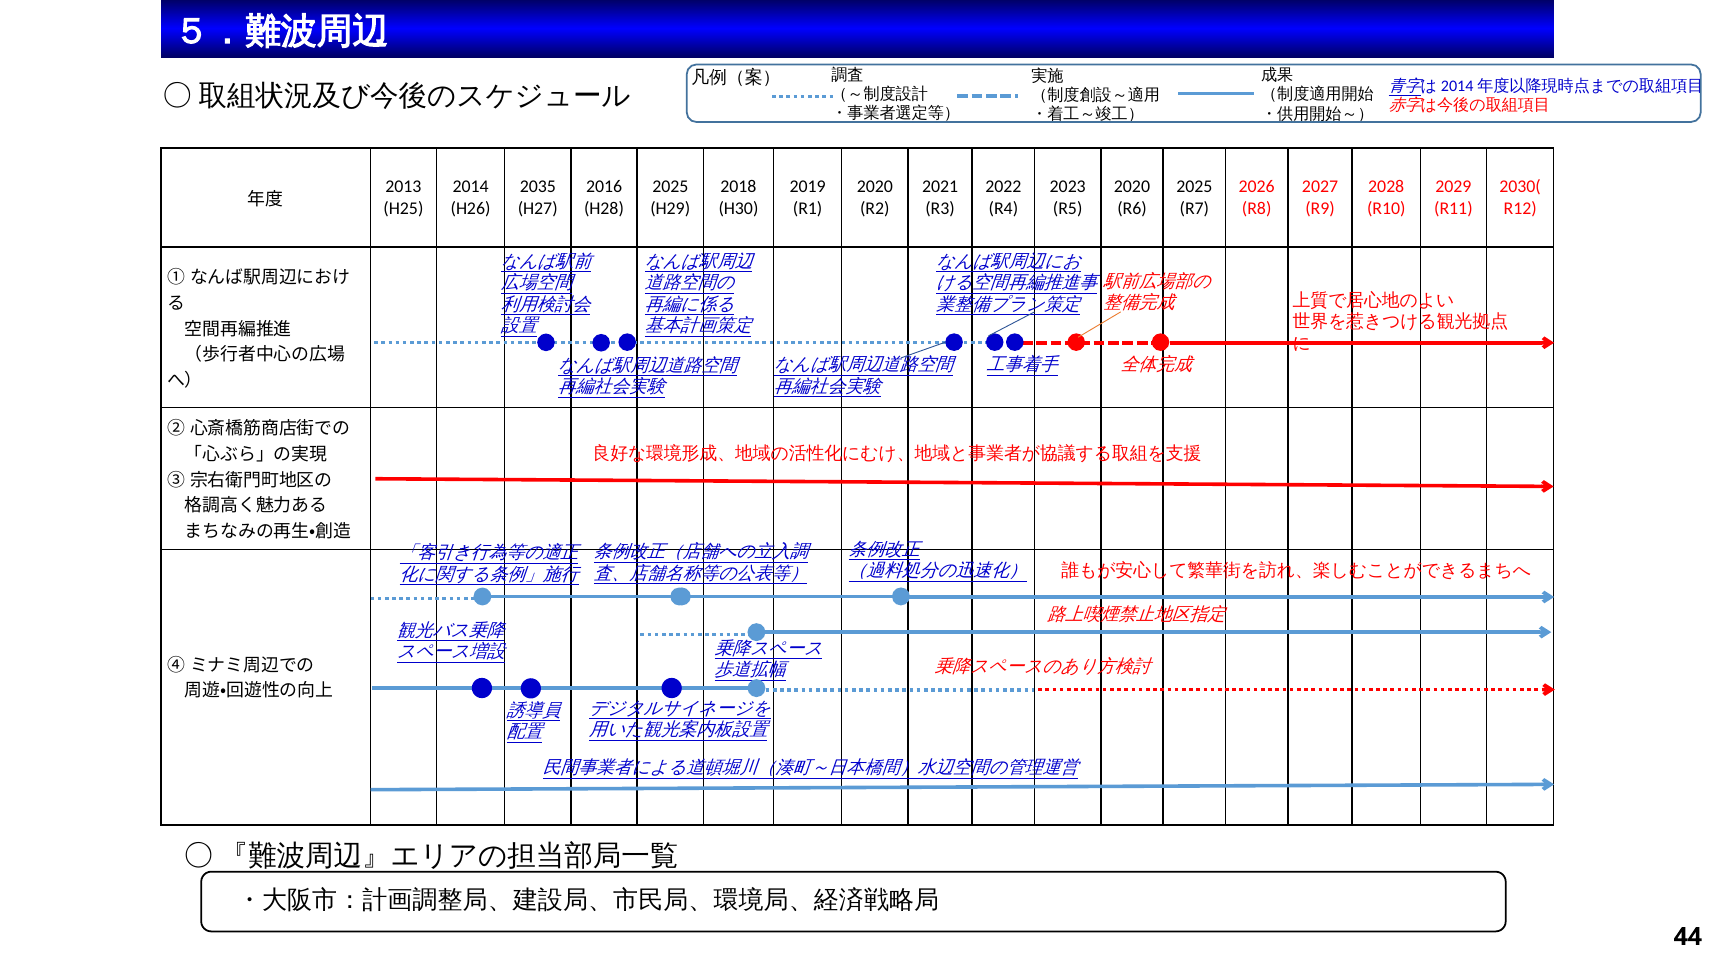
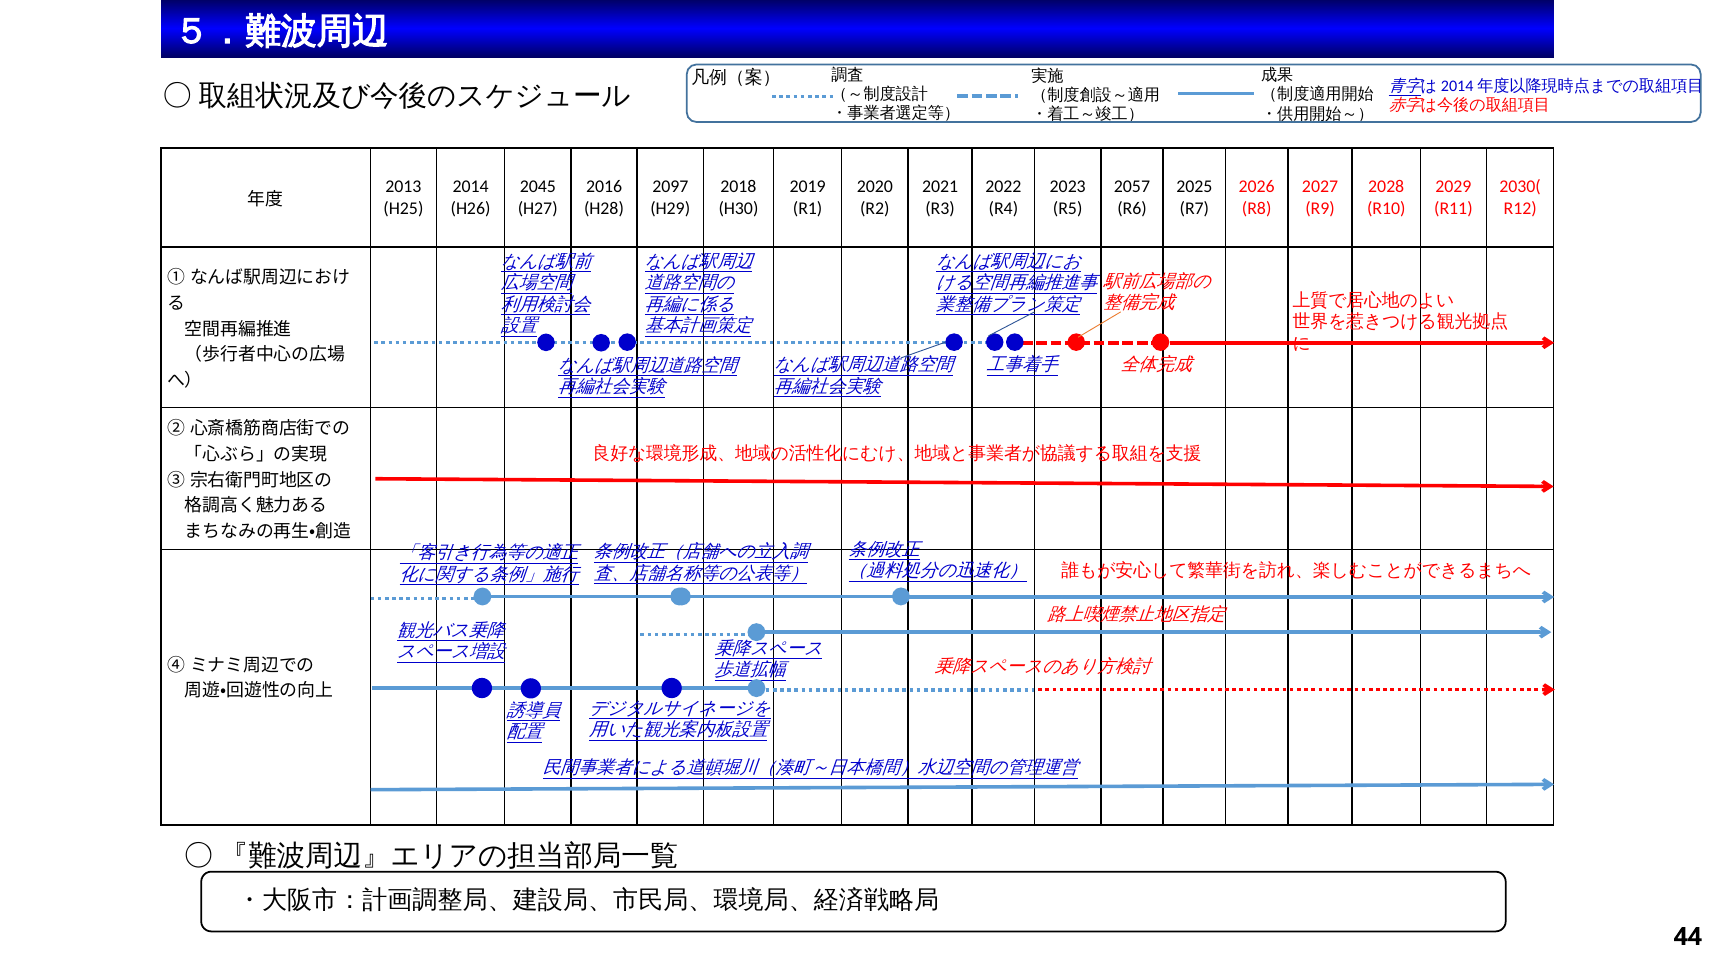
2035: 2035 -> 2045
2025 at (670, 187): 2025 -> 2097
2020 at (1132, 187): 2020 -> 2057
